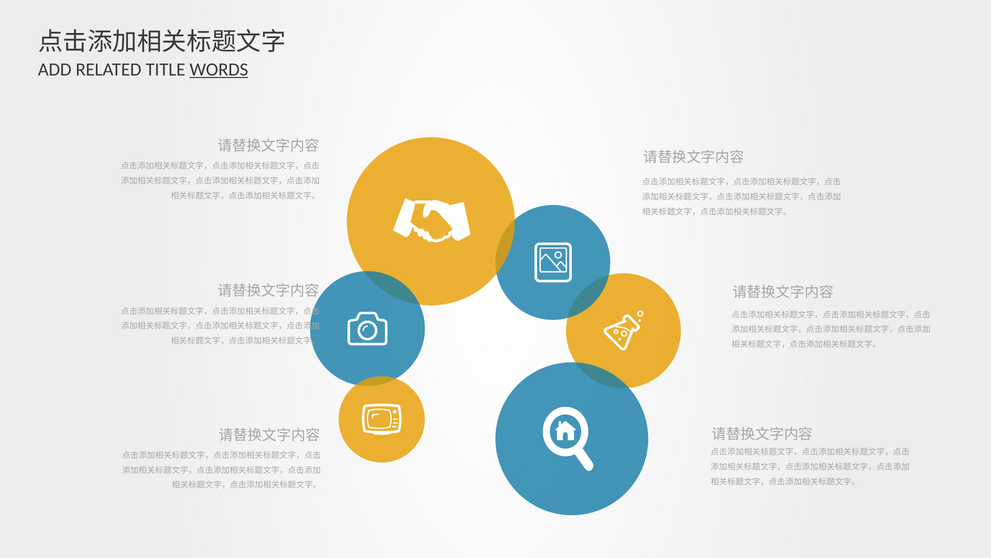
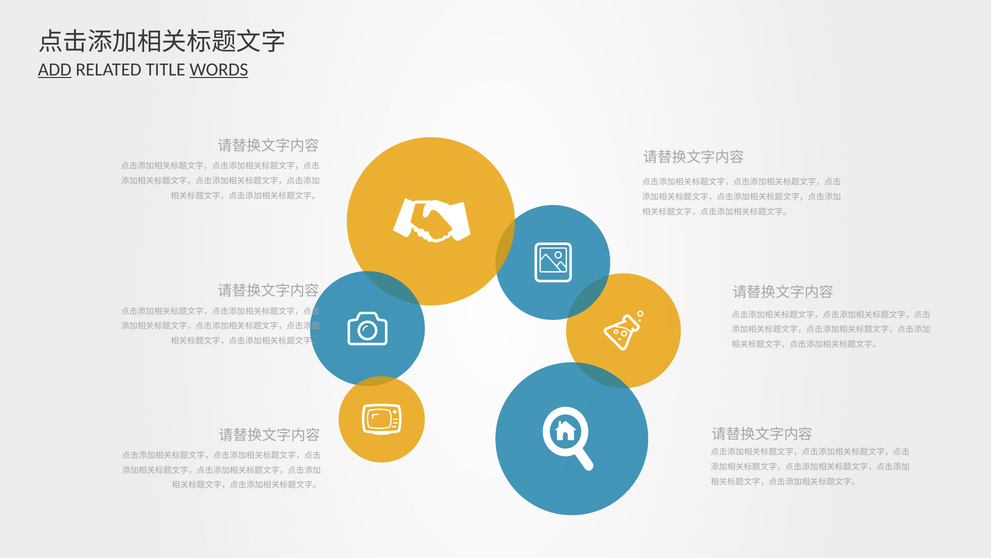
ADD underline: none -> present
